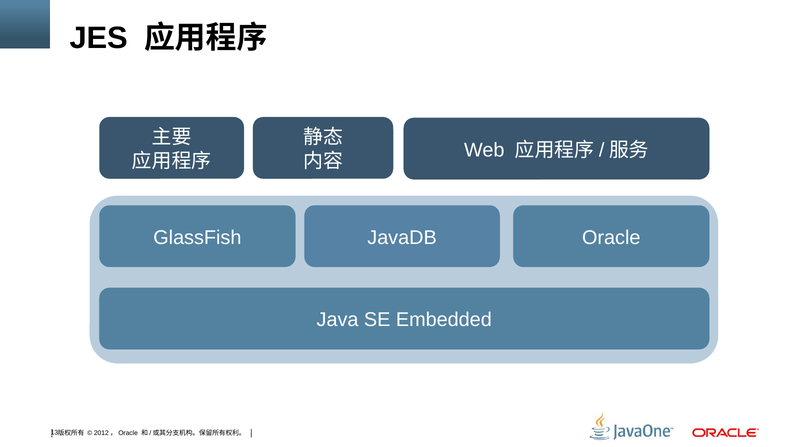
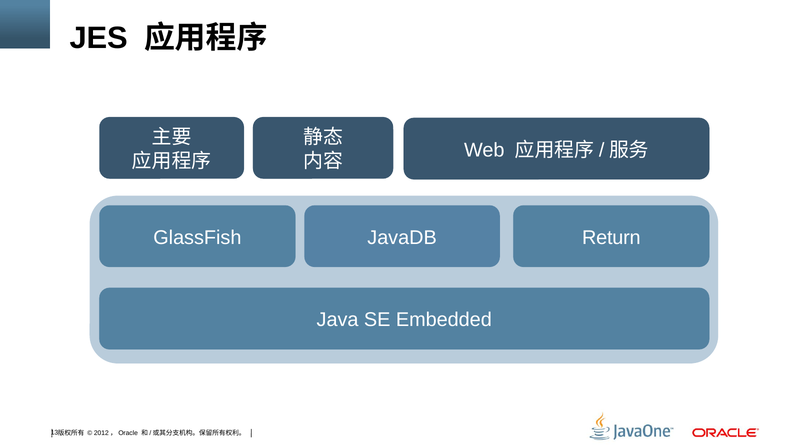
Oracle: Oracle -> Return
